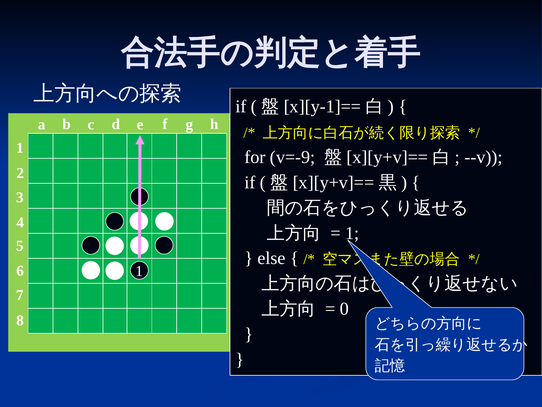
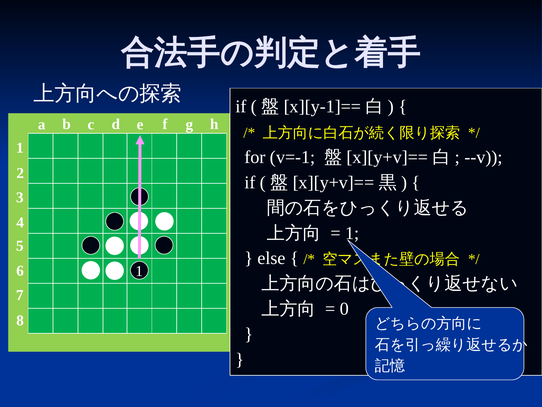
v=-9: v=-9 -> v=-1
